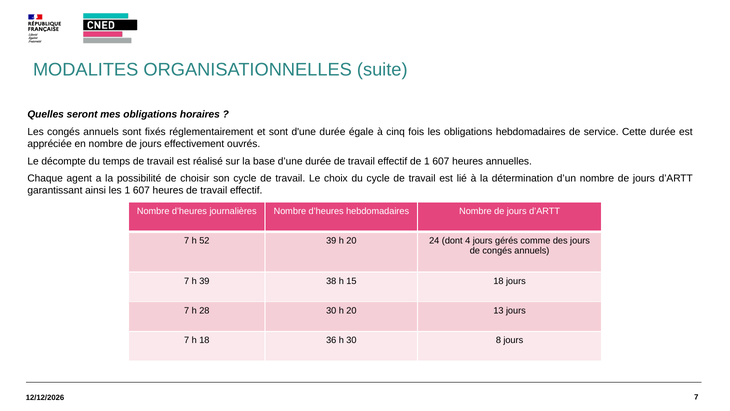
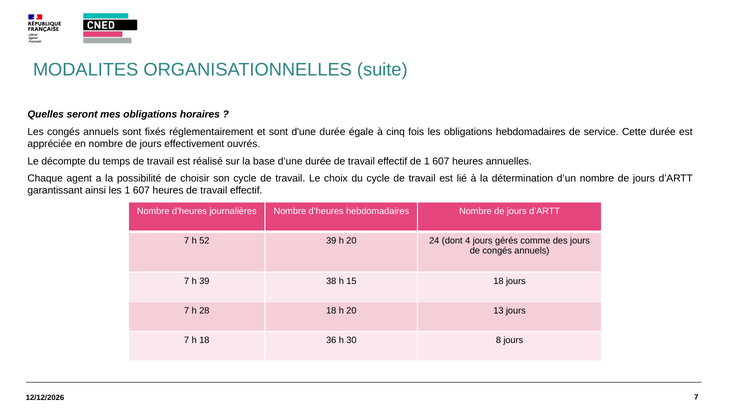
28 30: 30 -> 18
